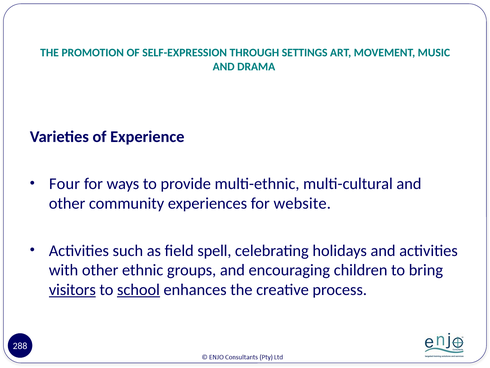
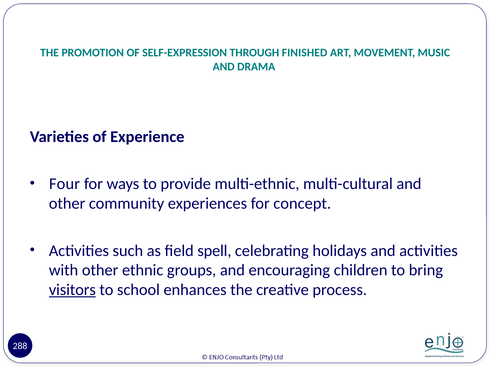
SETTINGS: SETTINGS -> FINISHED
website: website -> concept
school underline: present -> none
